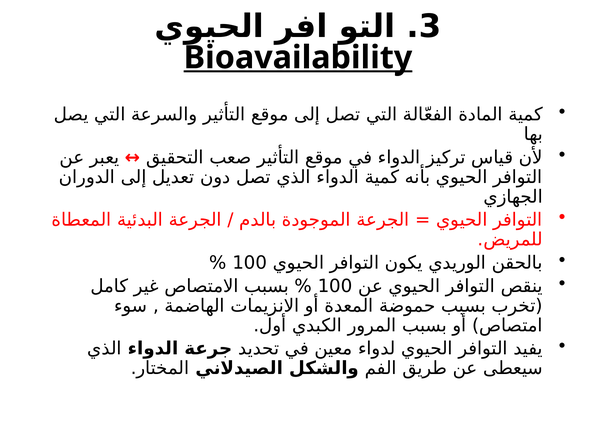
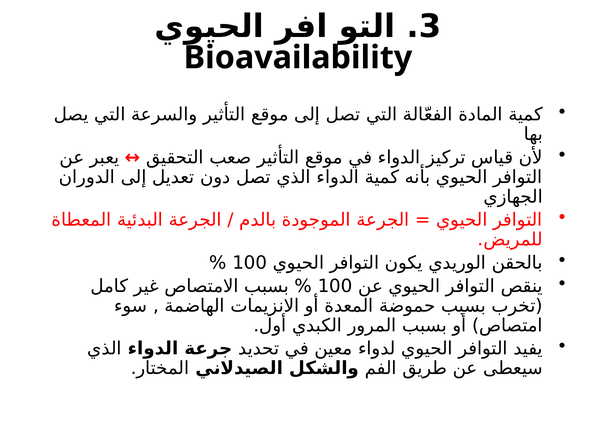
Bioavailability underline: present -> none
